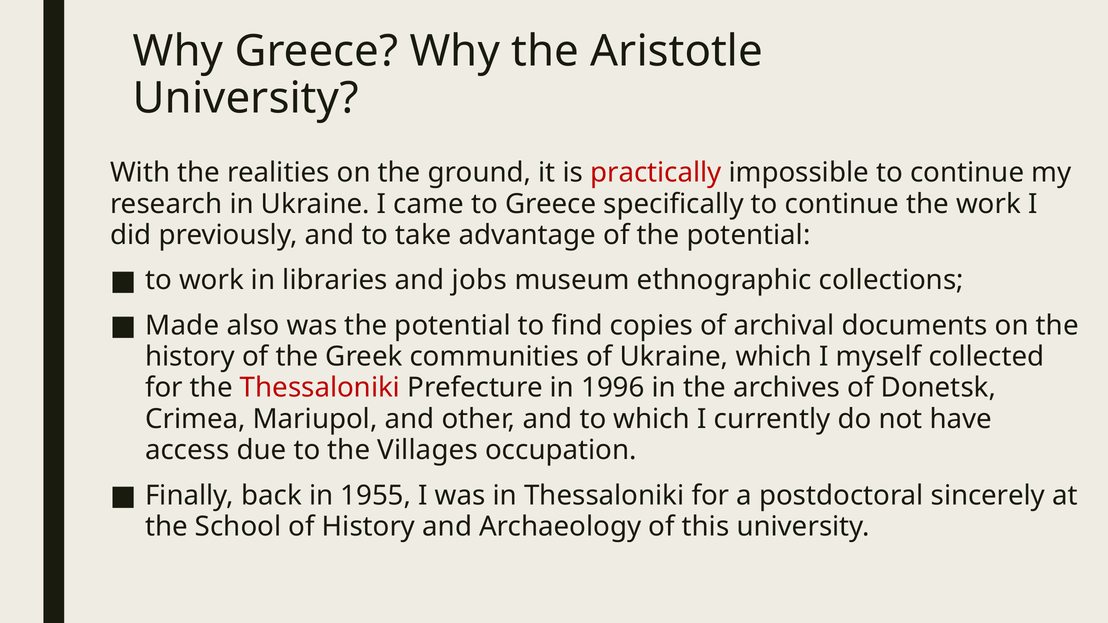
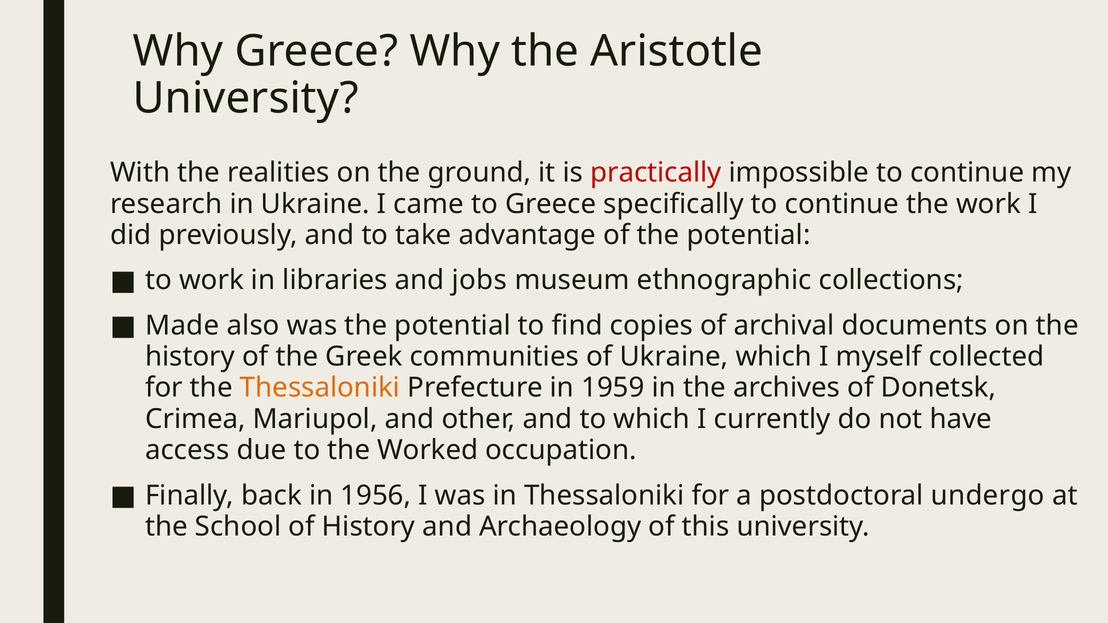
Thessaloniki at (320, 388) colour: red -> orange
1996: 1996 -> 1959
Villages: Villages -> Worked
1955: 1955 -> 1956
sincerely: sincerely -> undergo
